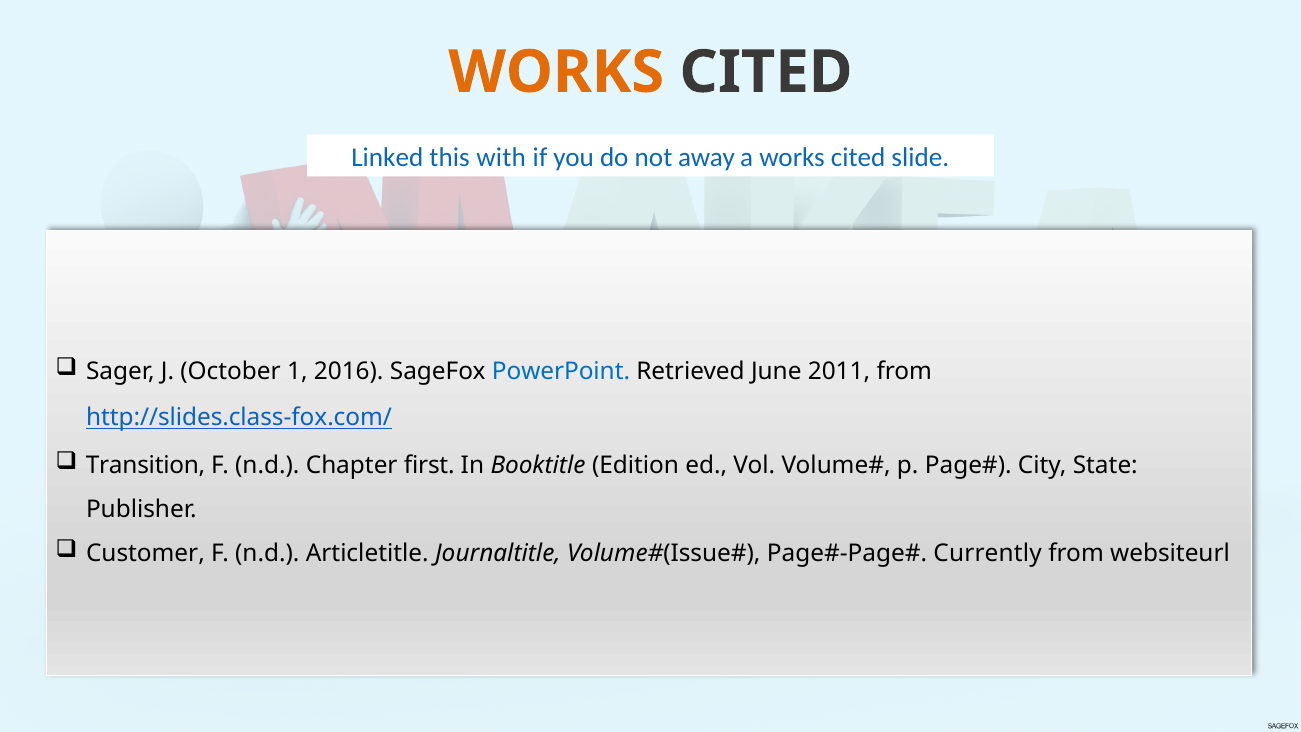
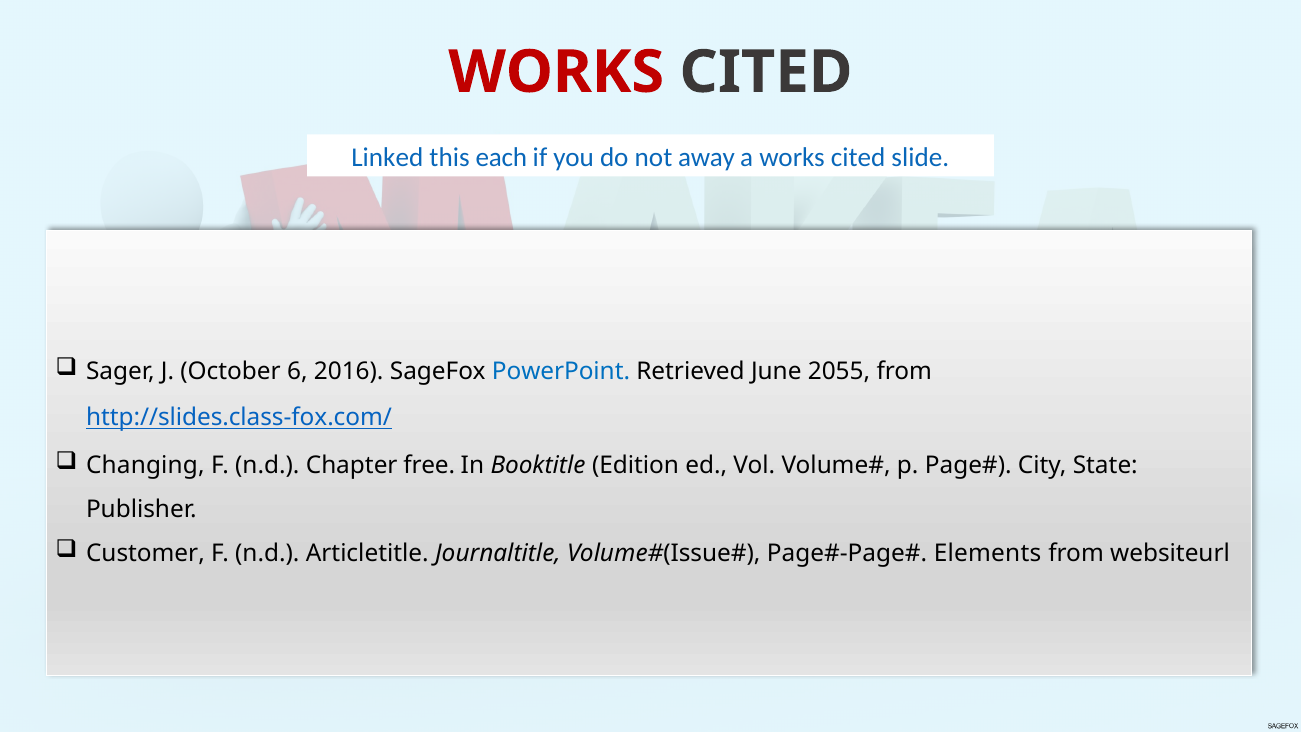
WORKS at (556, 72) colour: orange -> red
with: with -> each
1: 1 -> 6
2011: 2011 -> 2055
Transition: Transition -> Changing
first: first -> free
Currently: Currently -> Elements
